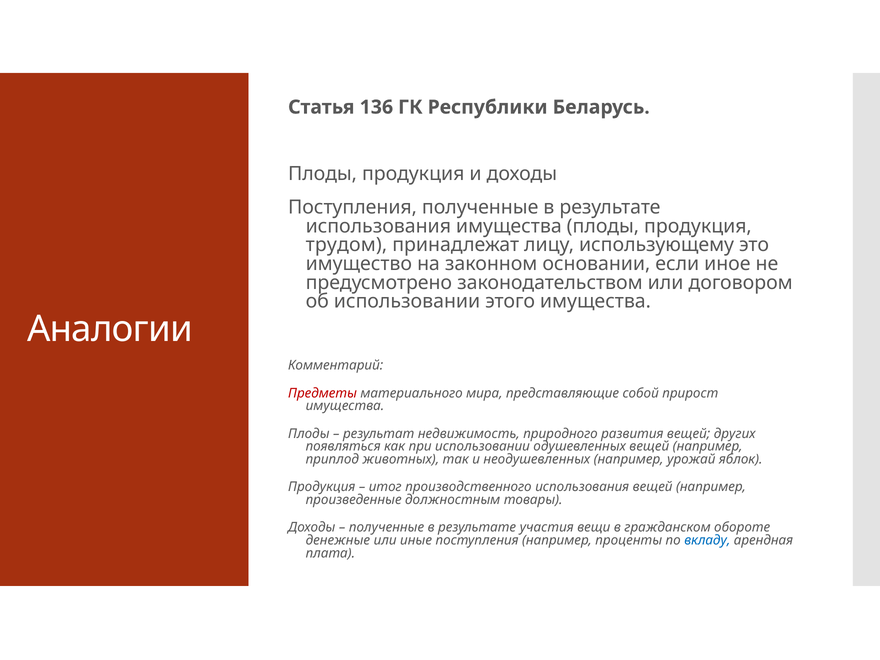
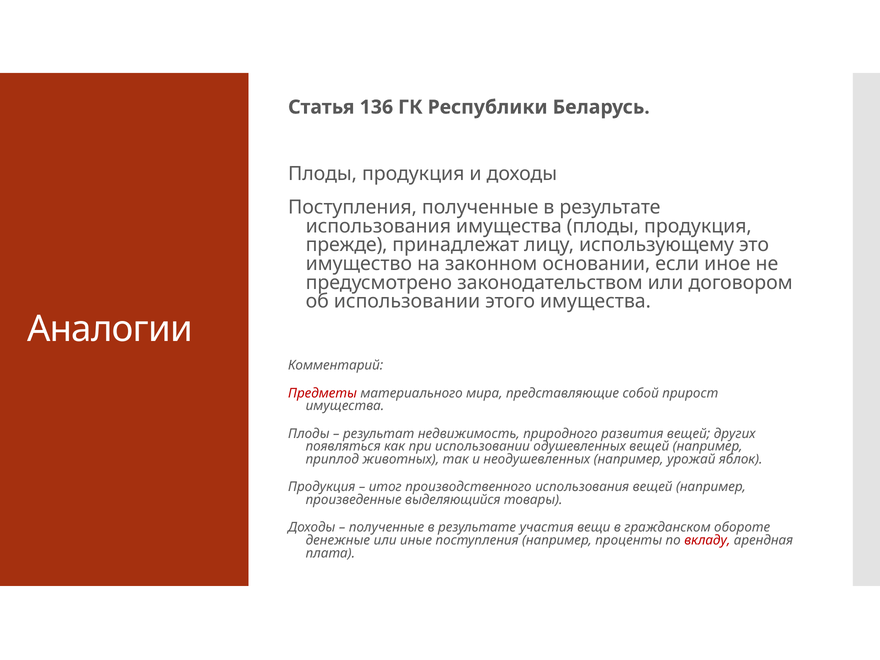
трудом: трудом -> прежде
должностным: должностным -> выделяющийся
вкладу colour: blue -> red
